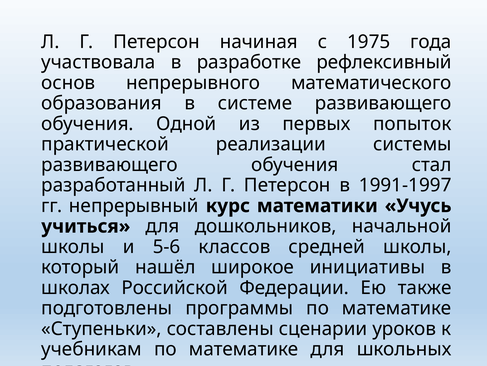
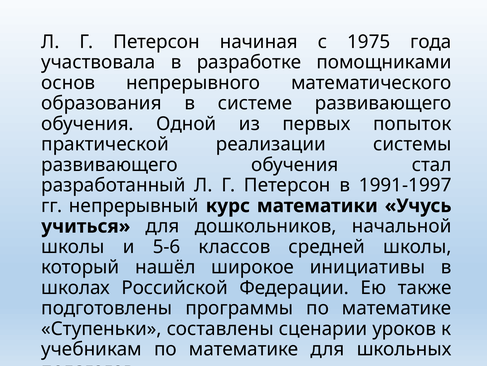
рефлексивный: рефлексивный -> помощниками
